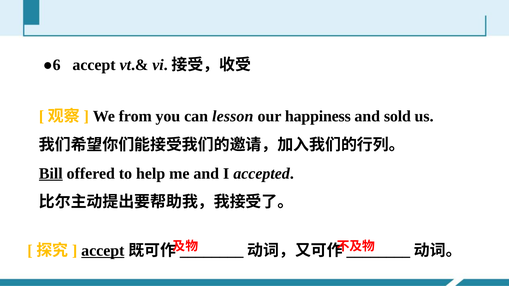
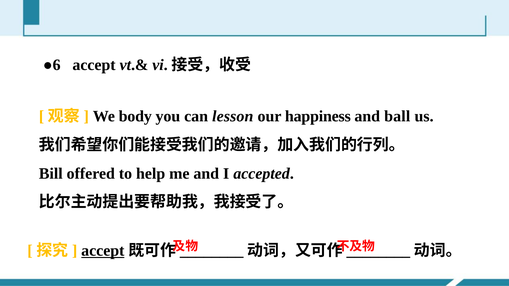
from: from -> body
sold: sold -> ball
Bill underline: present -> none
